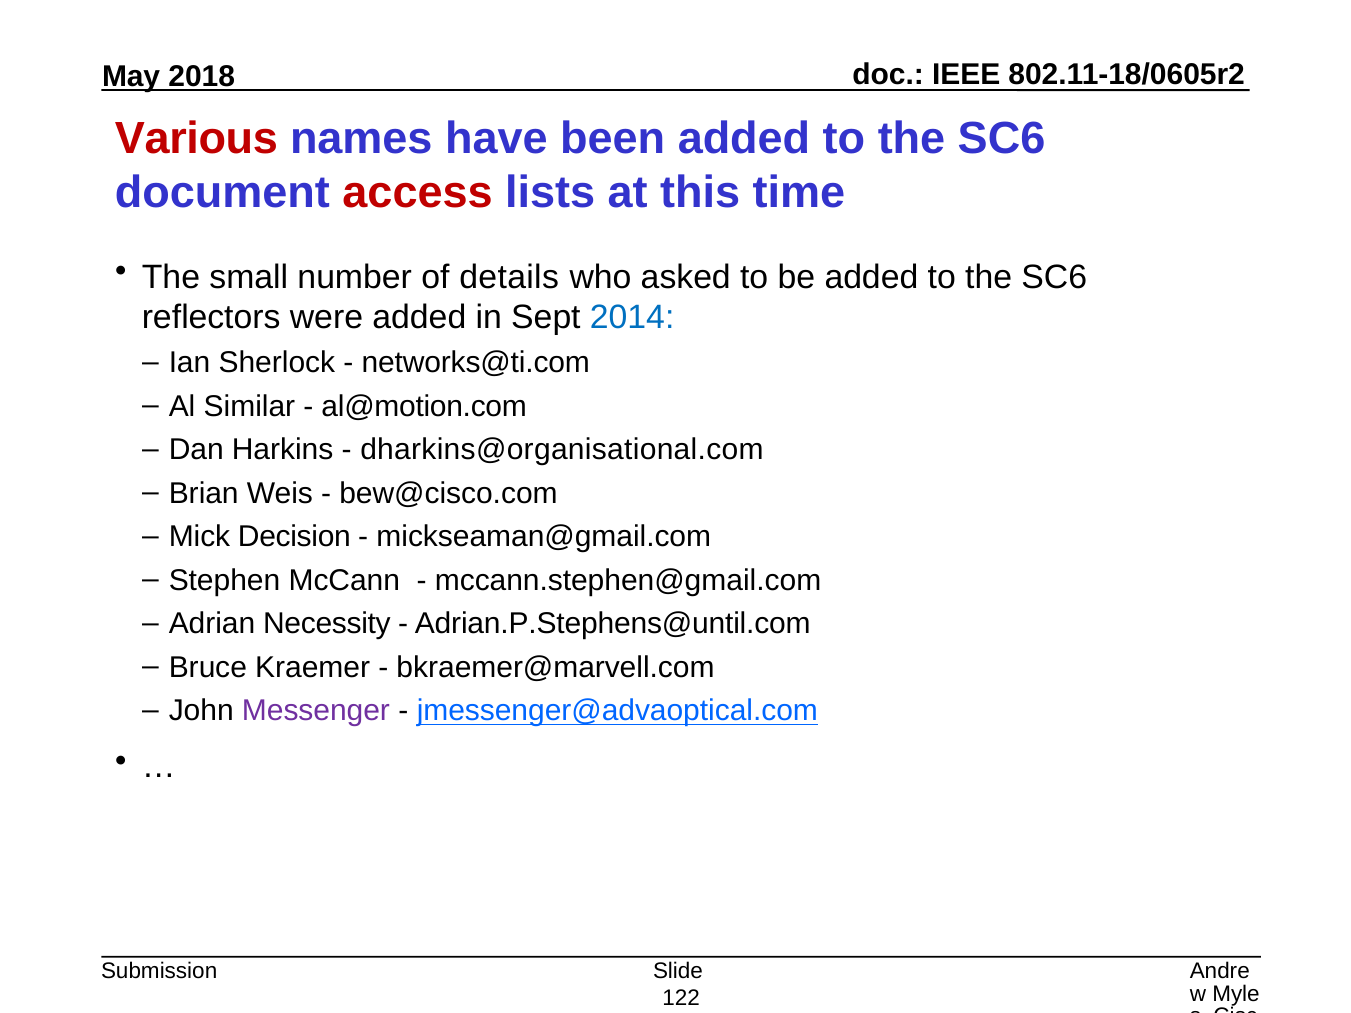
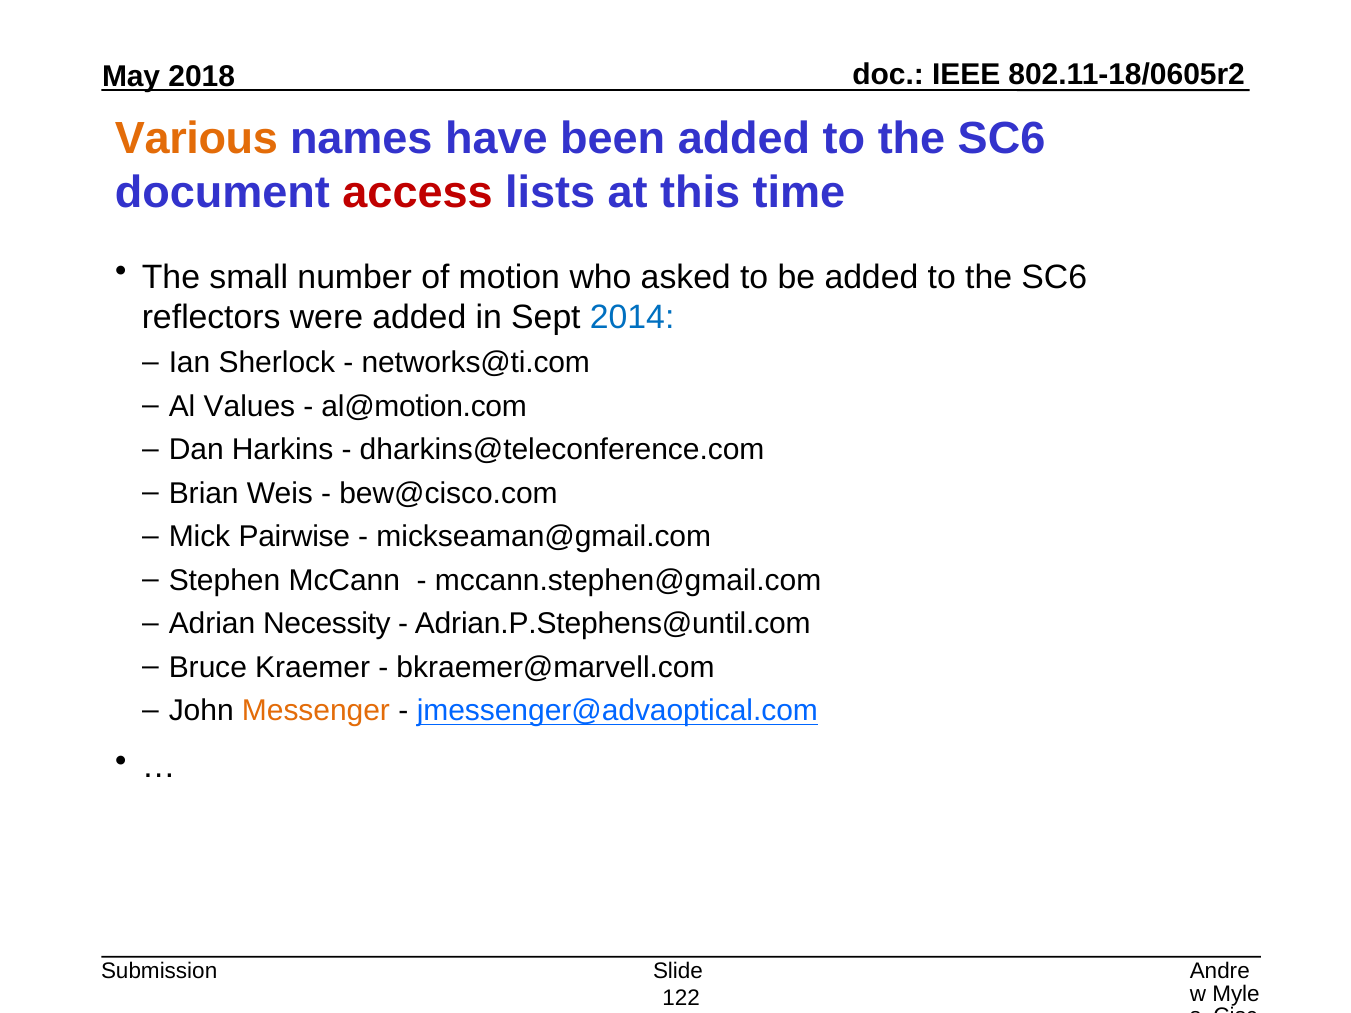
Various colour: red -> orange
details: details -> motion
Similar: Similar -> Values
dharkins@organisational.com: dharkins@organisational.com -> dharkins@teleconference.com
Decision: Decision -> Pairwise
Messenger colour: purple -> orange
